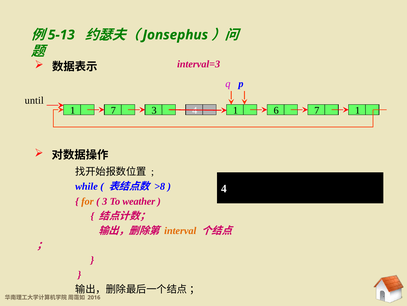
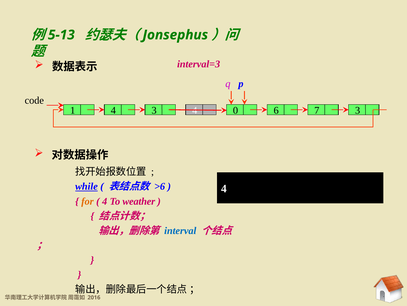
until: until -> code
1 7: 7 -> 4
4 1: 1 -> 0
7 1: 1 -> 3
while underline: none -> present
>8: >8 -> >6
3 at (105, 201): 3 -> 4
interval colour: orange -> blue
